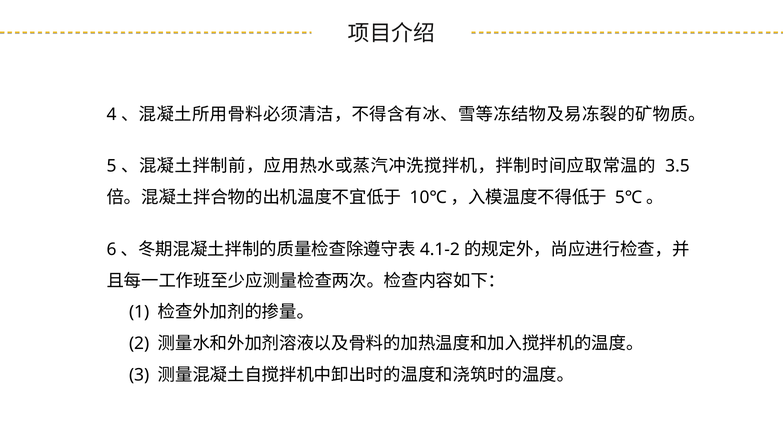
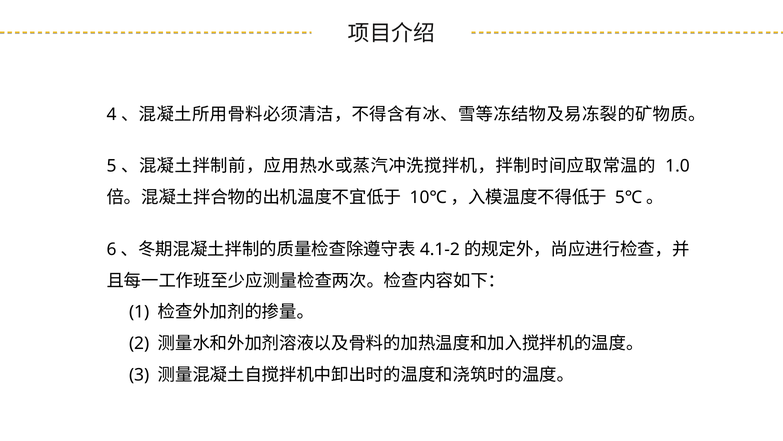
3.5: 3.5 -> 1.0
